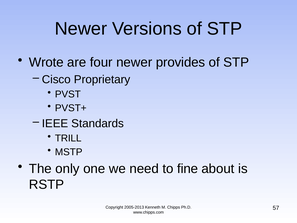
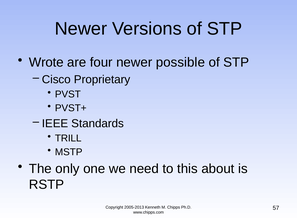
provides: provides -> possible
fine: fine -> this
